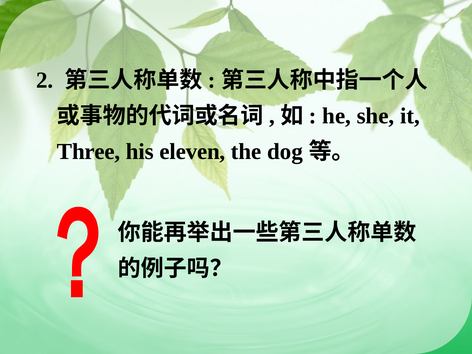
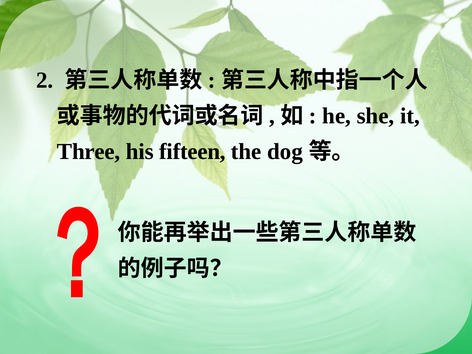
eleven: eleven -> fifteen
